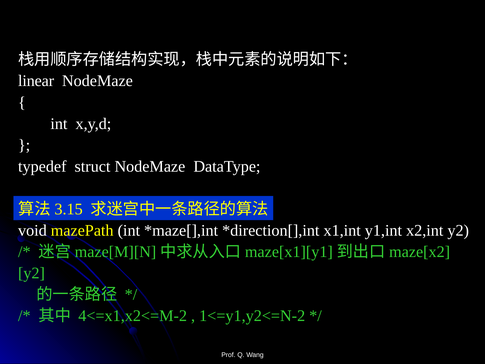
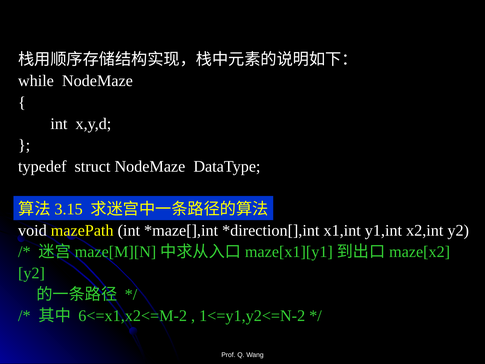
linear: linear -> while
4<=x1,x2<=M-2: 4<=x1,x2<=M-2 -> 6<=x1,x2<=M-2
